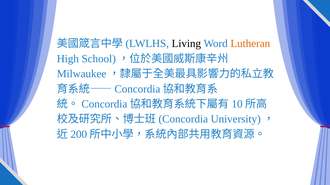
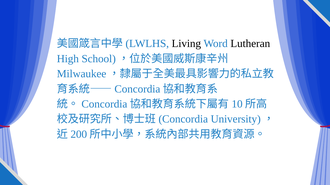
Lutheran colour: orange -> black
